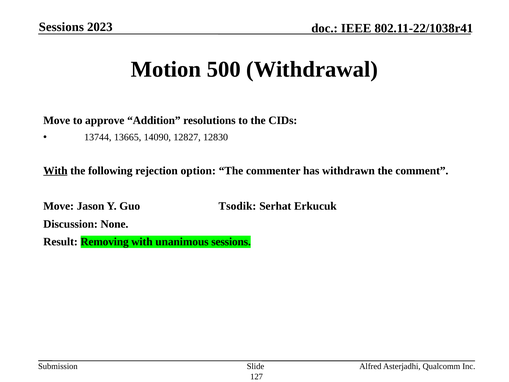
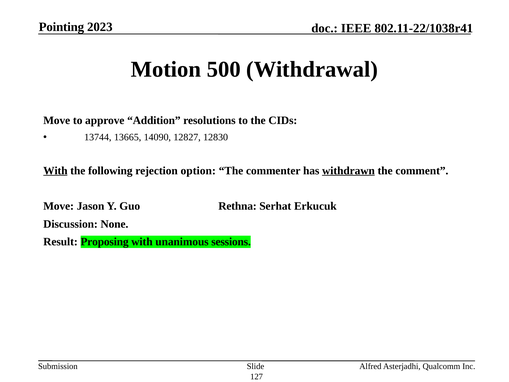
Sessions at (61, 27): Sessions -> Pointing
withdrawn underline: none -> present
Tsodik: Tsodik -> Rethna
Removing: Removing -> Proposing
